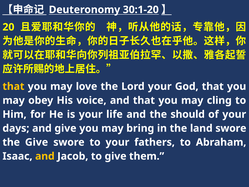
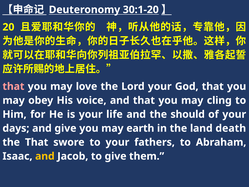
that at (13, 86) colour: yellow -> pink
bring: bring -> earth
land swore: swore -> death
the Give: Give -> That
